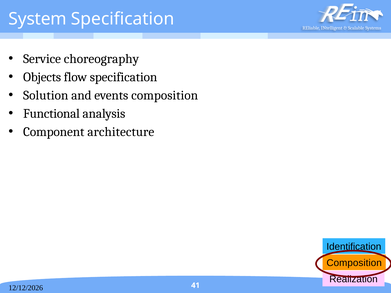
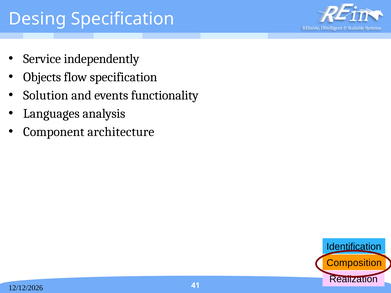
System: System -> Desing
choreography: choreography -> independently
events composition: composition -> functionality
Functional: Functional -> Languages
